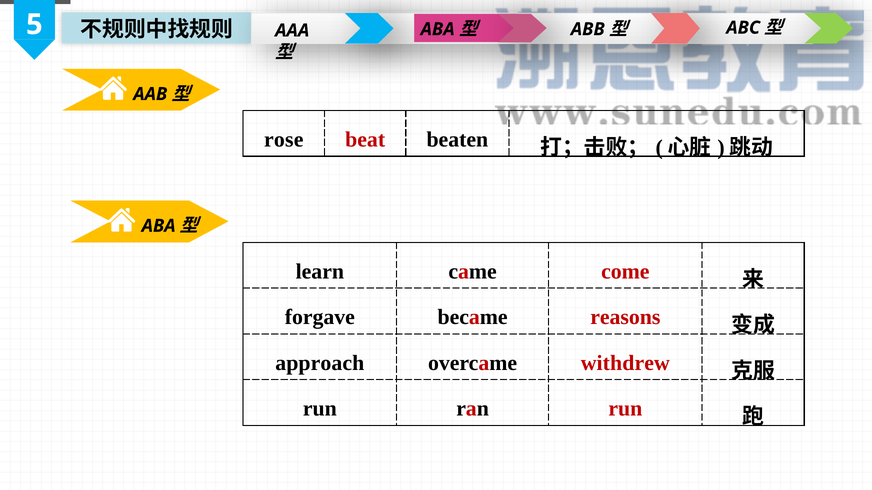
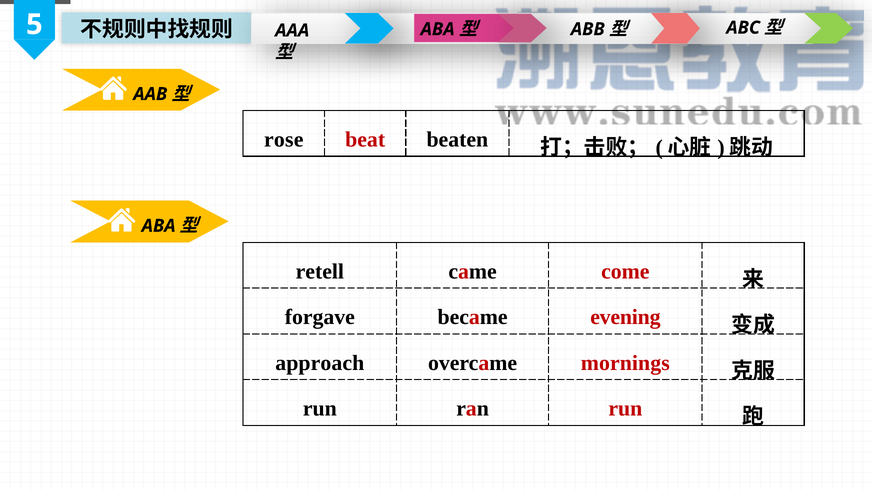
learn: learn -> retell
reasons: reasons -> evening
withdrew: withdrew -> mornings
